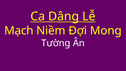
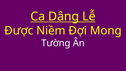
Mạch: Mạch -> Được
